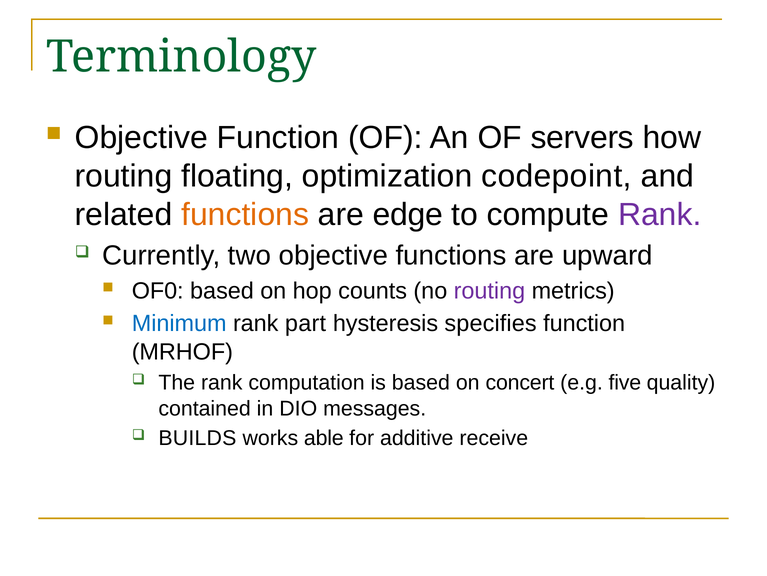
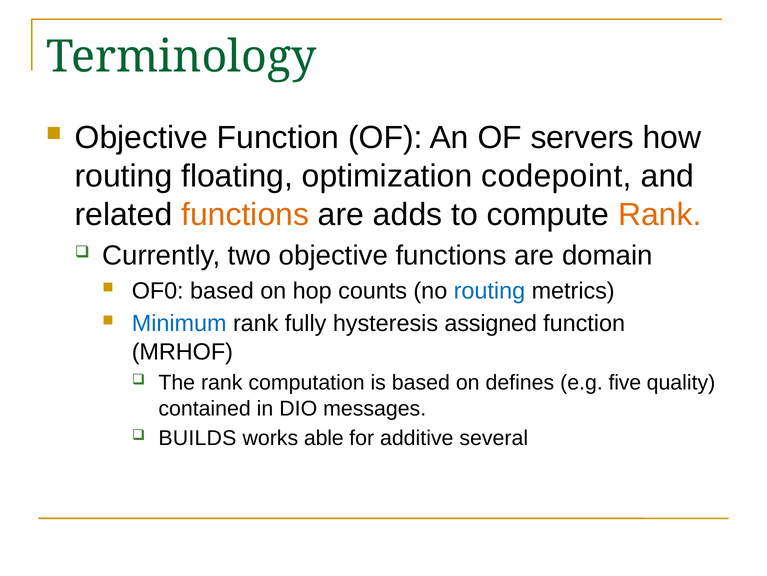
edge: edge -> adds
Rank at (660, 214) colour: purple -> orange
upward: upward -> domain
routing at (489, 291) colour: purple -> blue
part: part -> fully
specifies: specifies -> assigned
concert: concert -> defines
receive: receive -> several
